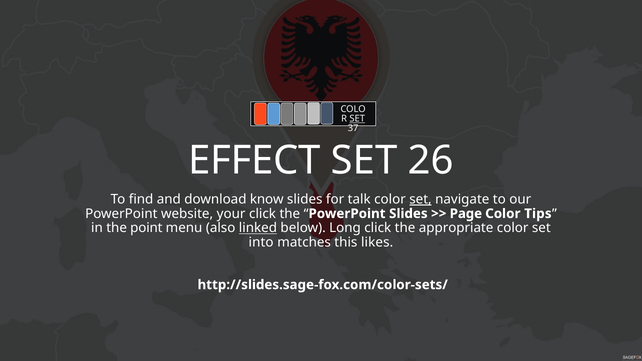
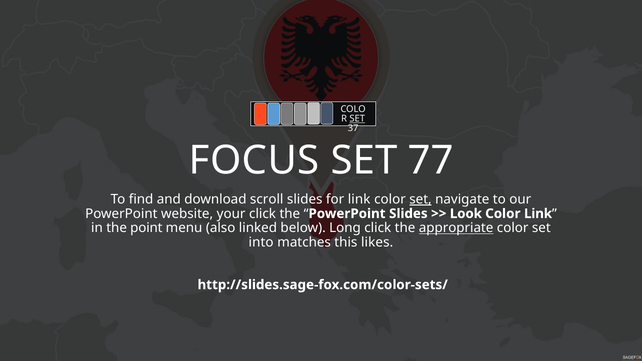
EFFECT: EFFECT -> FOCUS
26: 26 -> 77
know: know -> scroll
for talk: talk -> link
Page: Page -> Look
Color Tips: Tips -> Link
linked underline: present -> none
appropriate underline: none -> present
